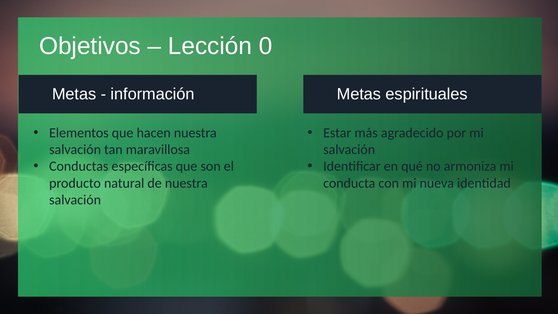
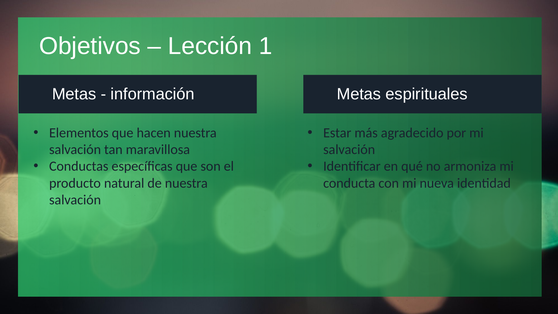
0: 0 -> 1
